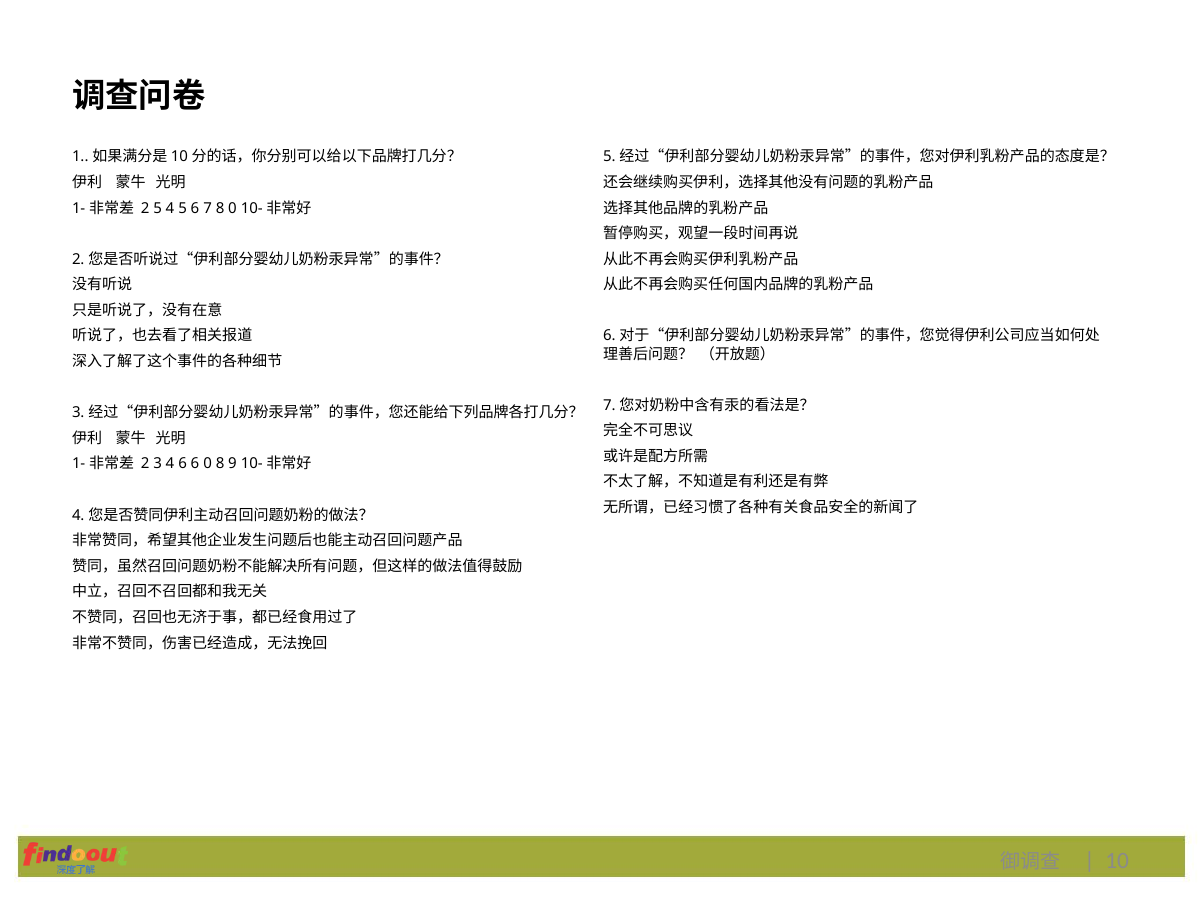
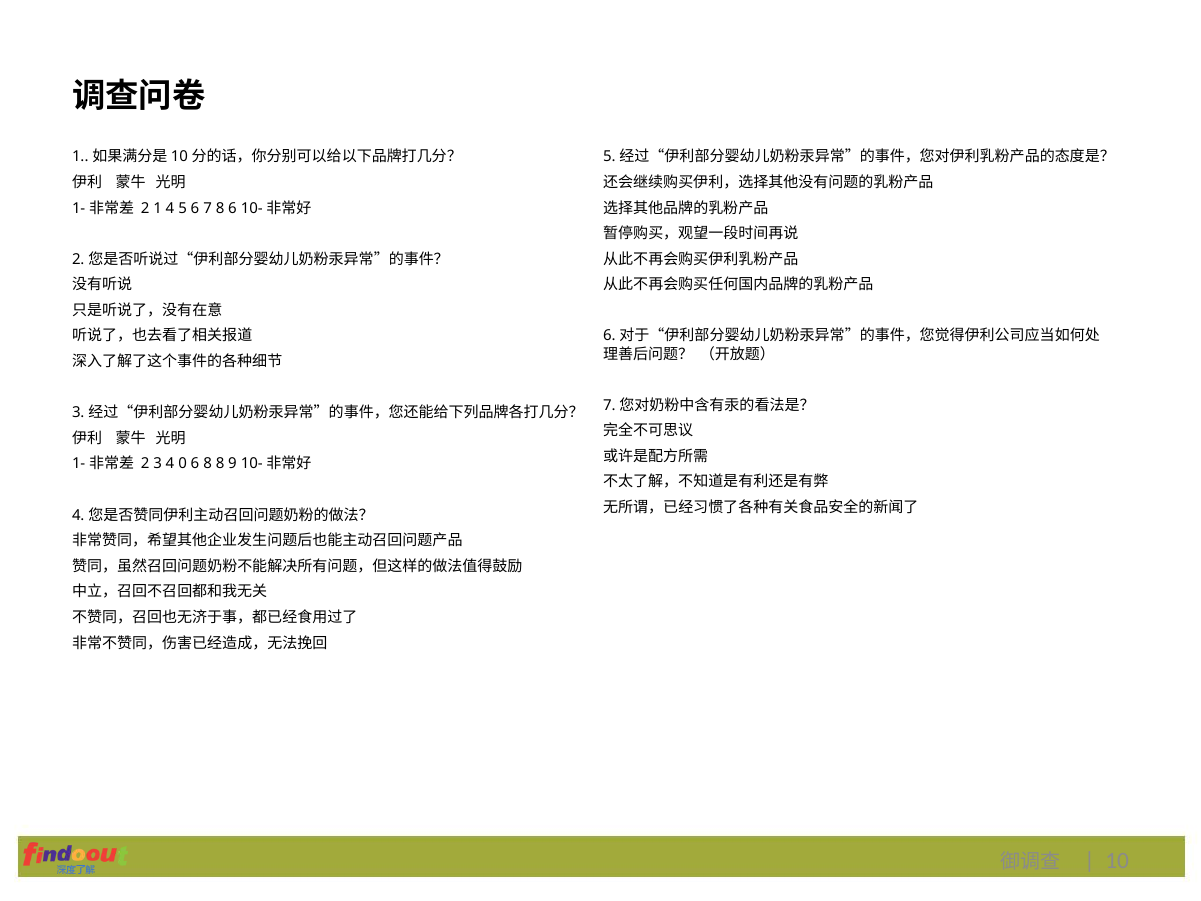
2 5: 5 -> 1
8 0: 0 -> 6
4 6: 6 -> 0
6 0: 0 -> 8
